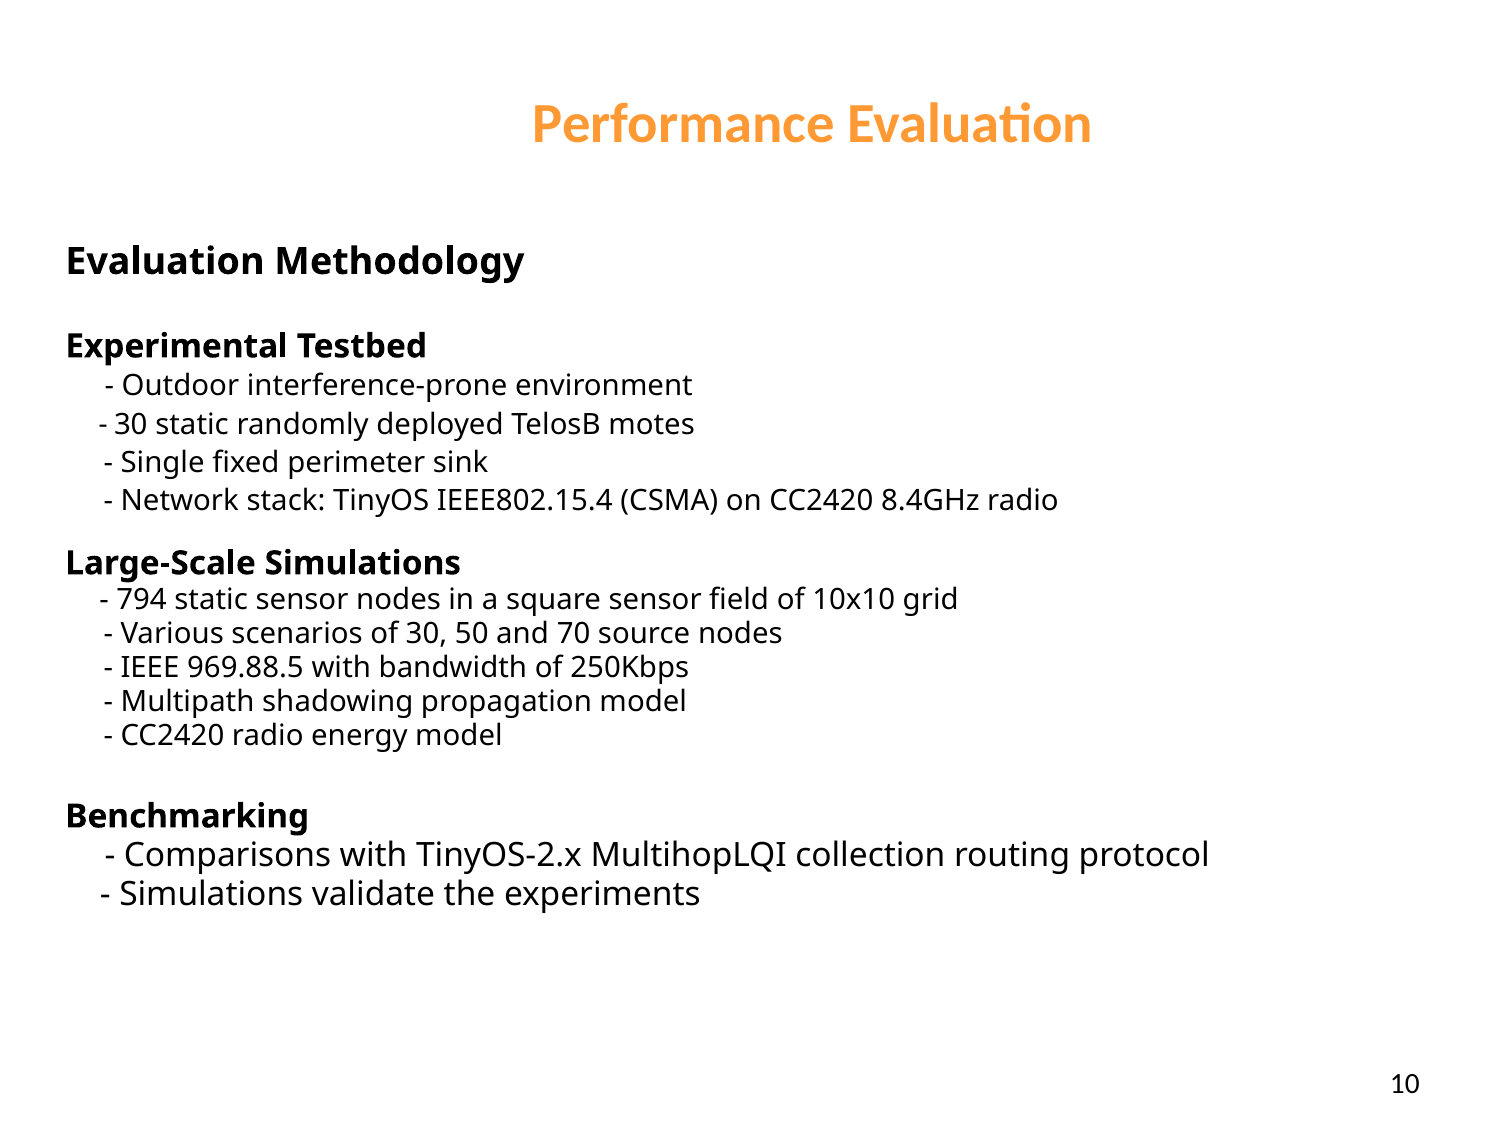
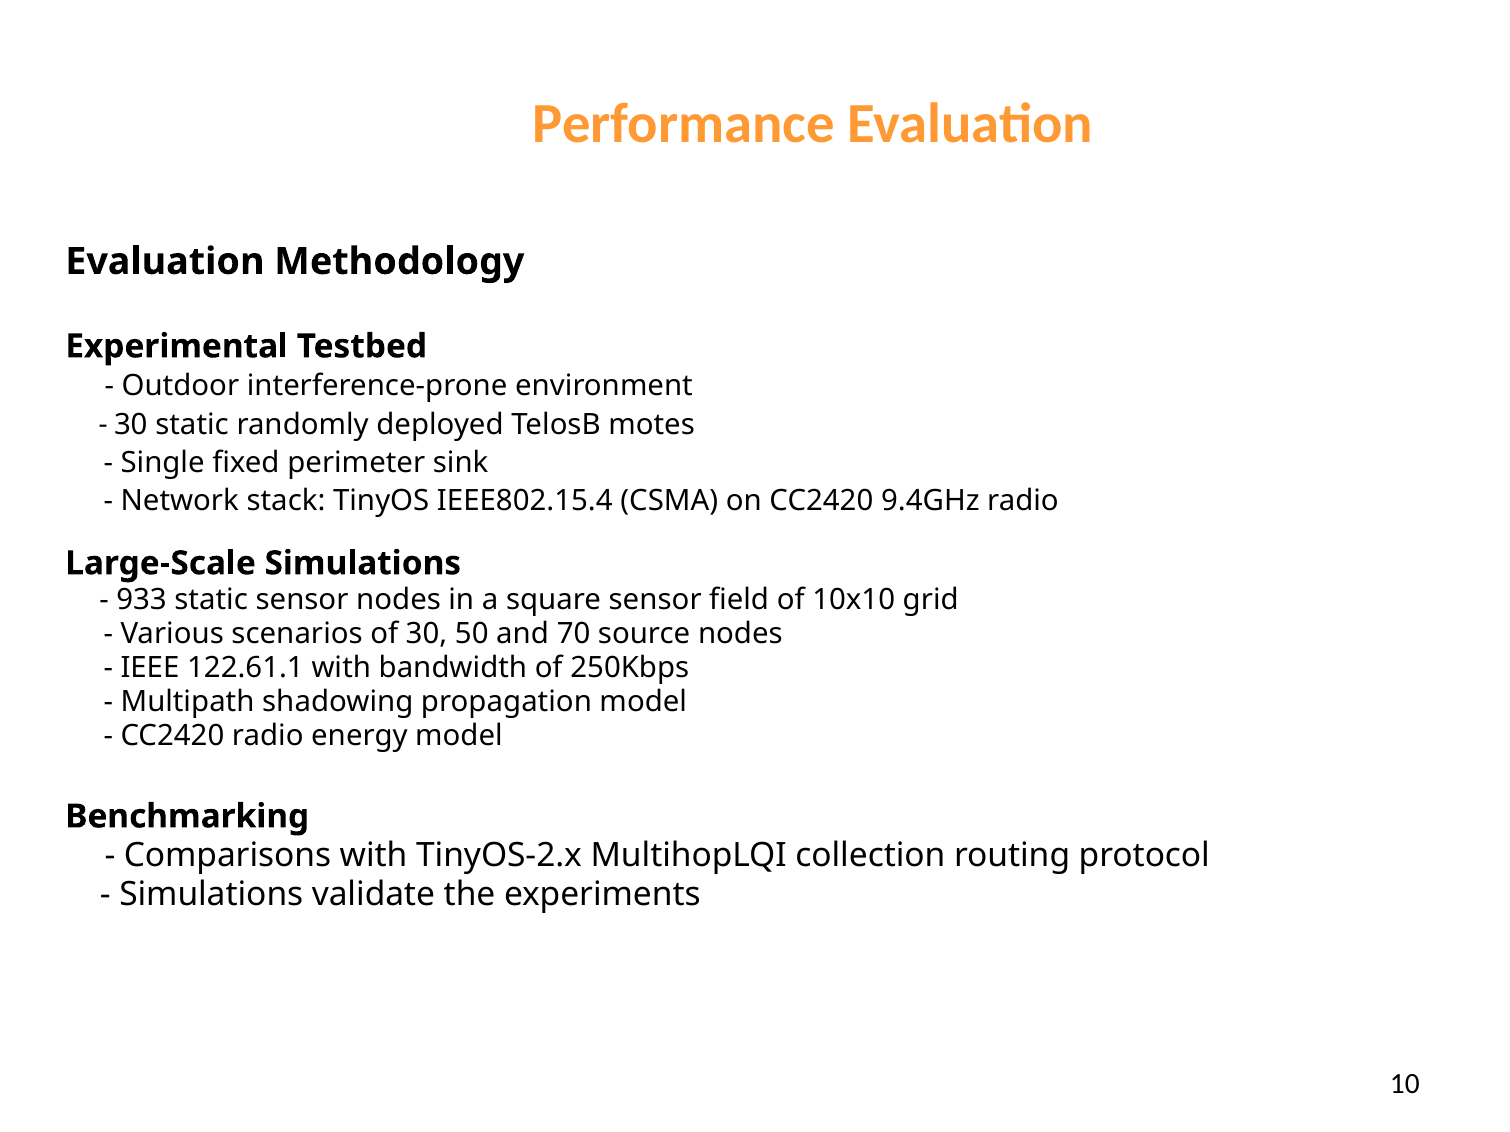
8.4GHz: 8.4GHz -> 9.4GHz
794: 794 -> 933
969.88.5: 969.88.5 -> 122.61.1
